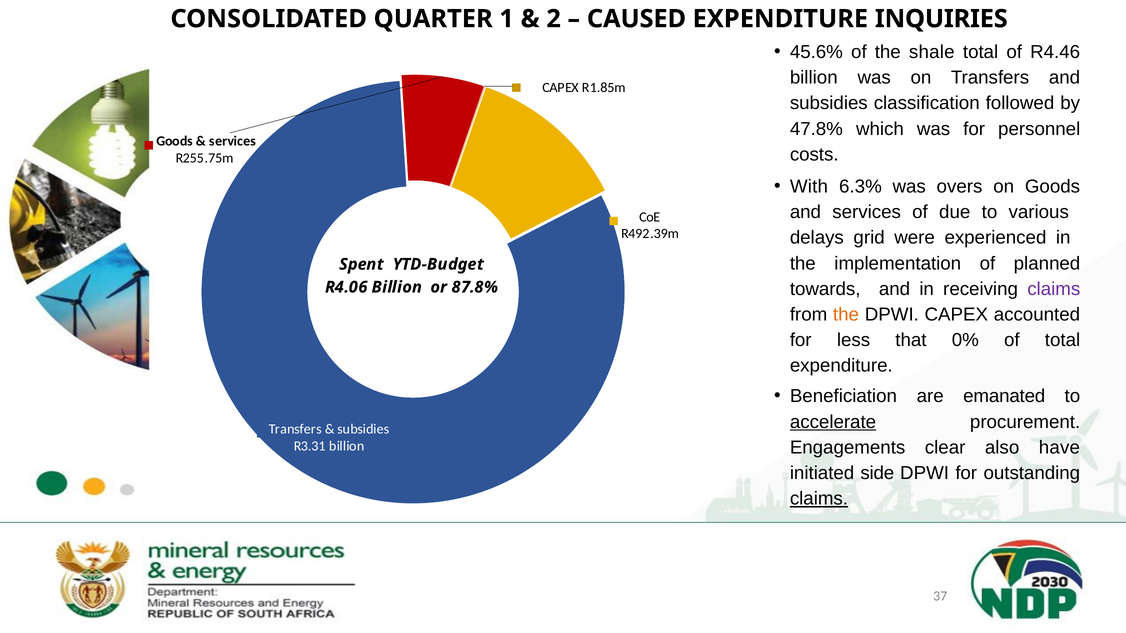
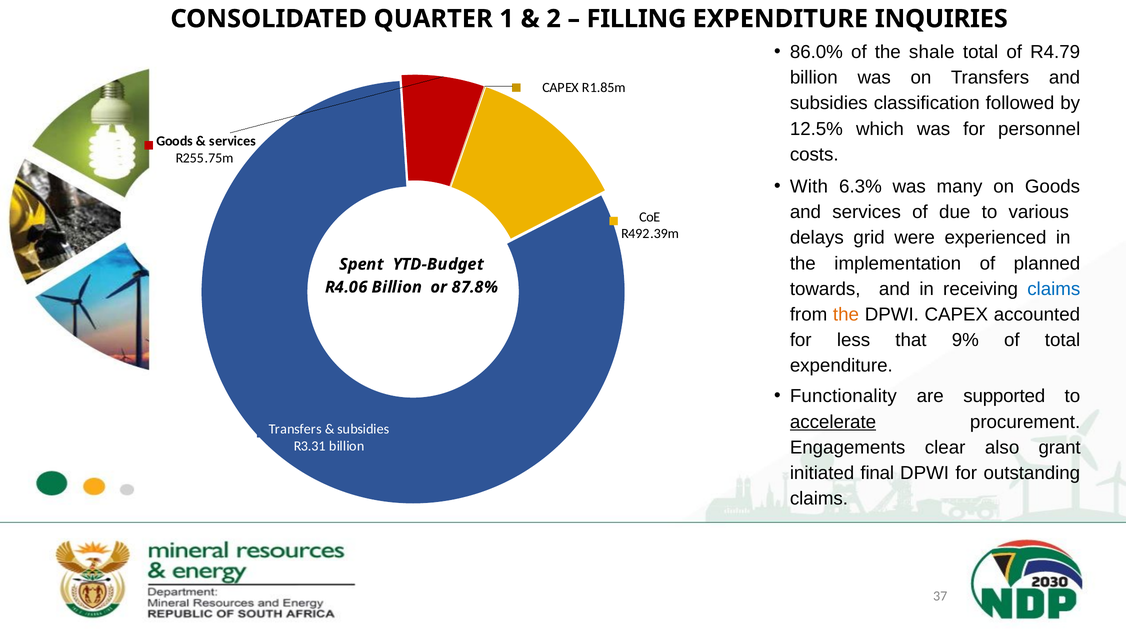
CAUSED: CAUSED -> FILLING
45.6%: 45.6% -> 86.0%
R4.46: R4.46 -> R4.79
47.8%: 47.8% -> 12.5%
overs: overs -> many
claims at (1054, 289) colour: purple -> blue
0%: 0% -> 9%
Beneficiation: Beneficiation -> Functionality
emanated: emanated -> supported
have: have -> grant
side: side -> final
claims at (819, 499) underline: present -> none
